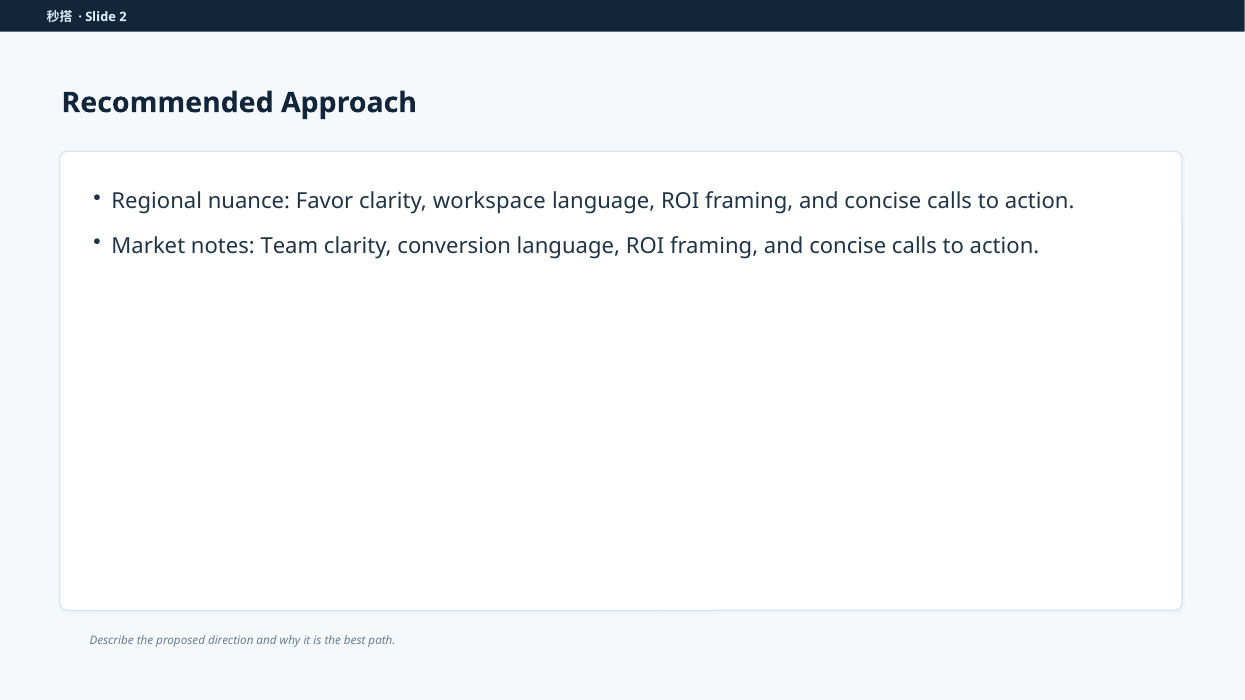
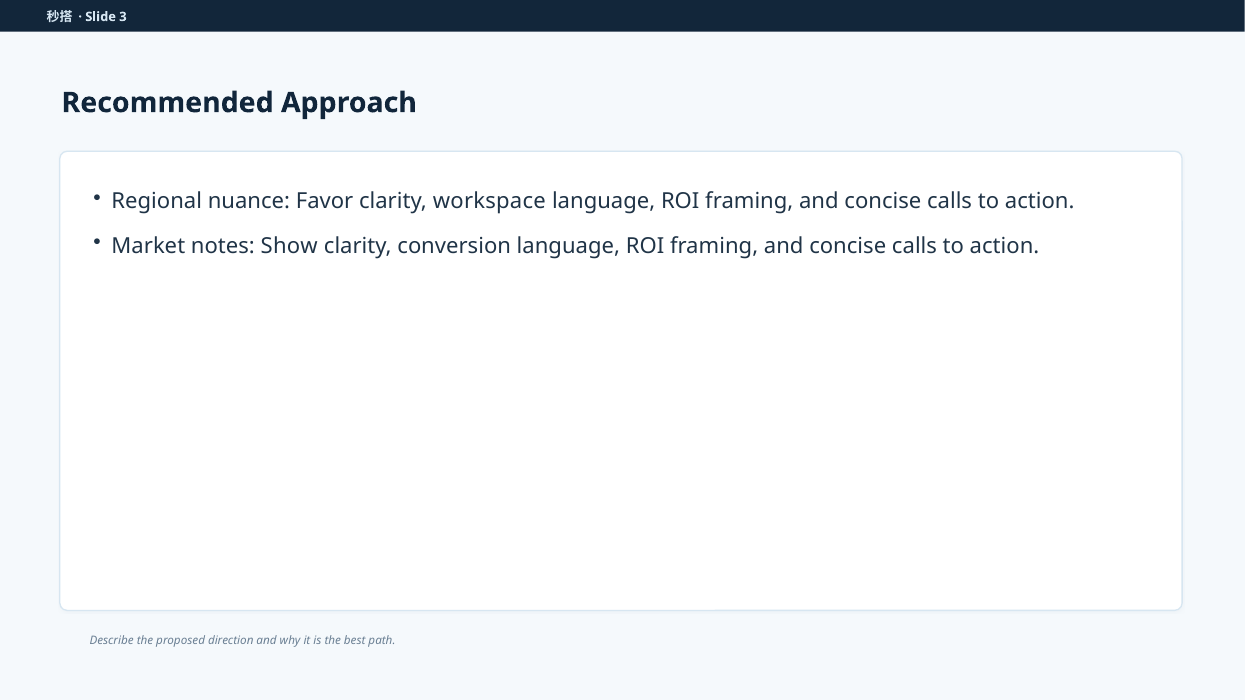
2: 2 -> 3
Team: Team -> Show
